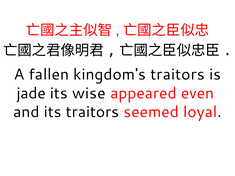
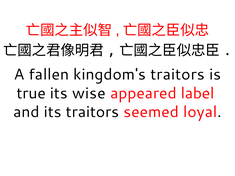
jade: jade -> true
even: even -> label
